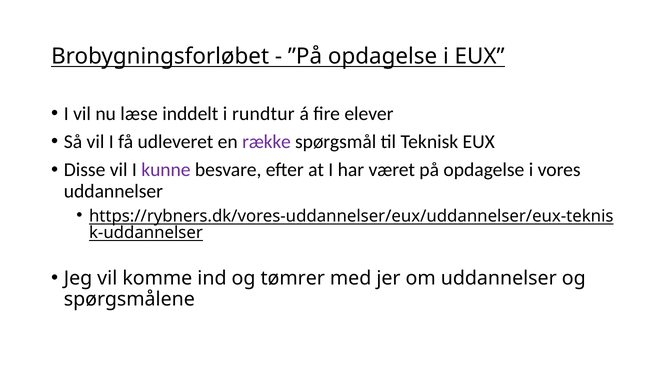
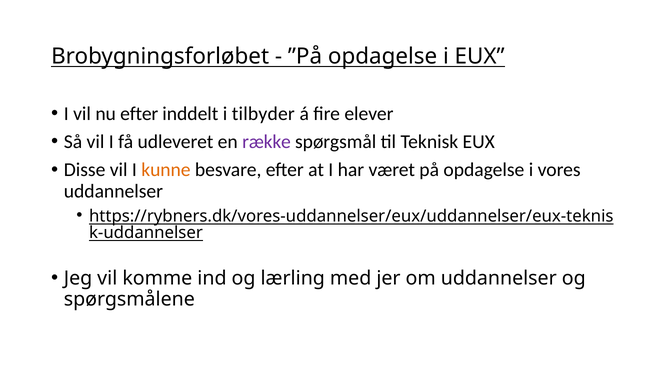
nu læse: læse -> efter
rundtur: rundtur -> tilbyder
kunne colour: purple -> orange
tømrer: tømrer -> lærling
